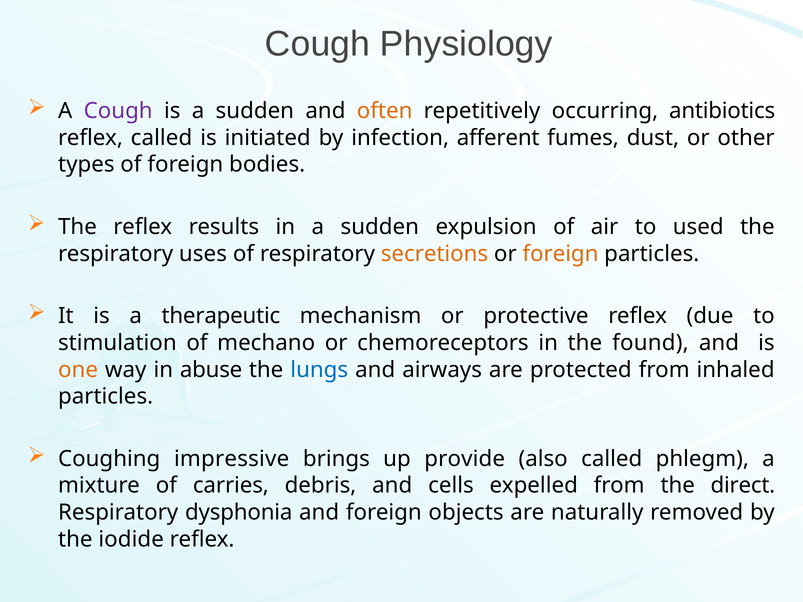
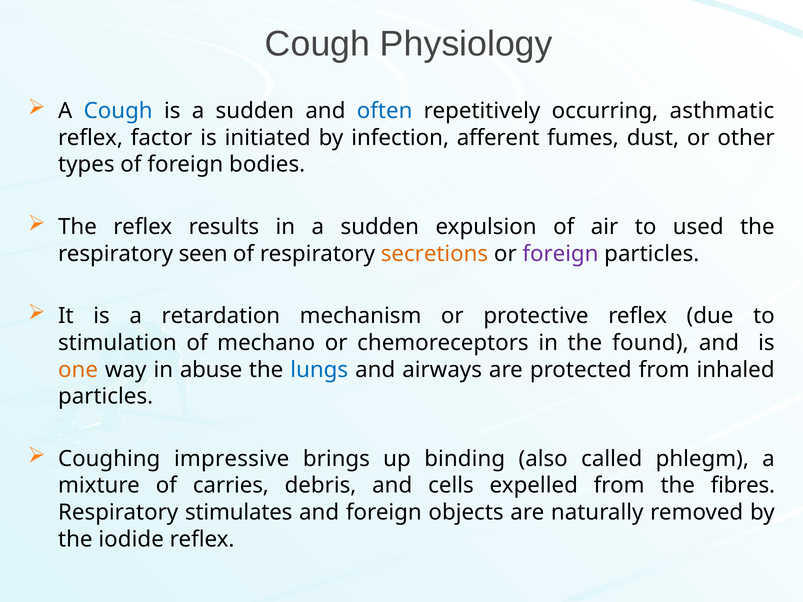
Cough at (118, 111) colour: purple -> blue
often colour: orange -> blue
antibiotics: antibiotics -> asthmatic
reflex called: called -> factor
uses: uses -> seen
foreign at (560, 254) colour: orange -> purple
therapeutic: therapeutic -> retardation
provide: provide -> binding
direct: direct -> fibres
dysphonia: dysphonia -> stimulates
